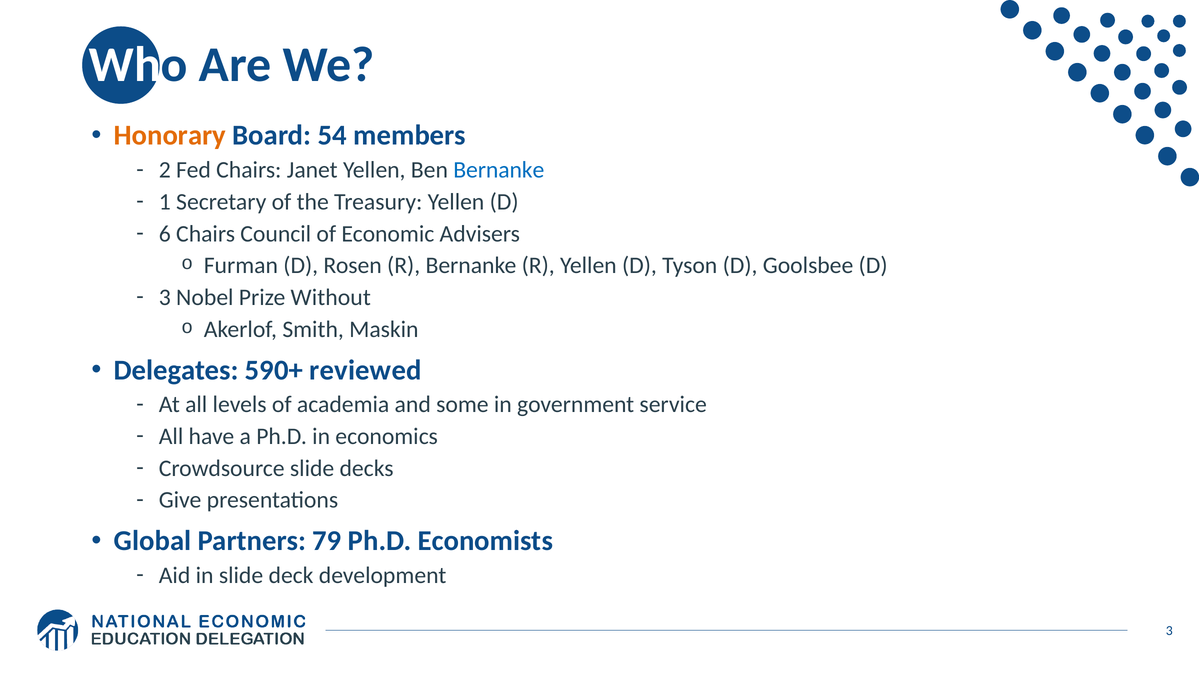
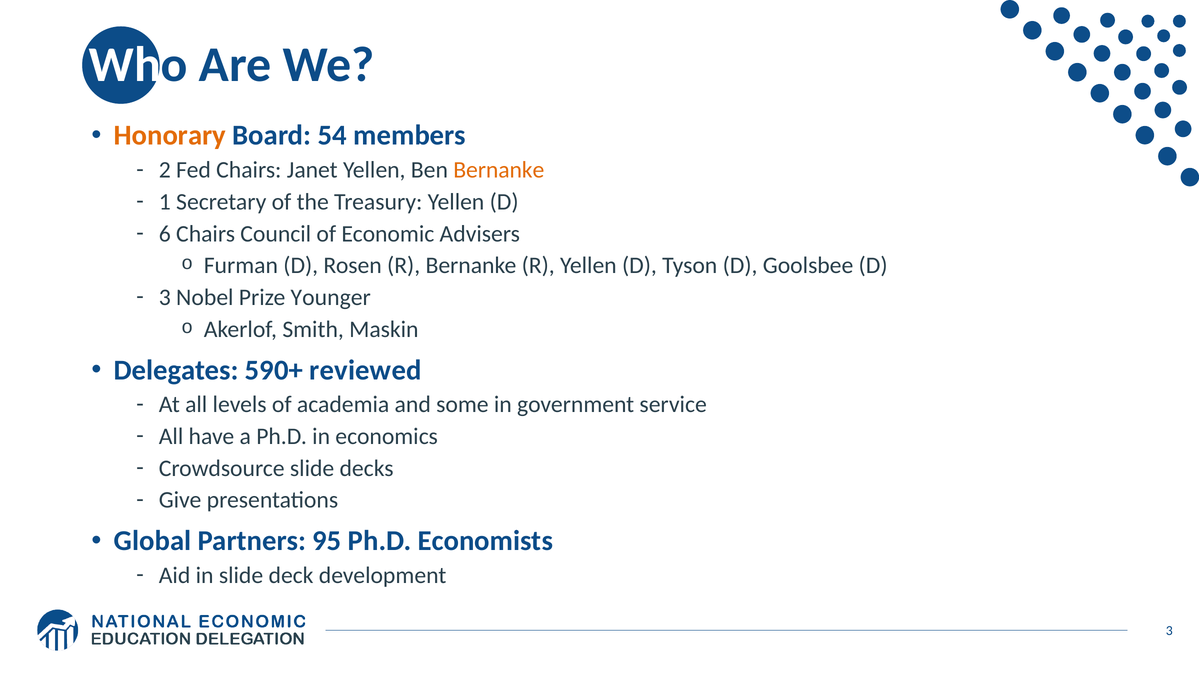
Bernanke at (499, 170) colour: blue -> orange
Without: Without -> Younger
79: 79 -> 95
